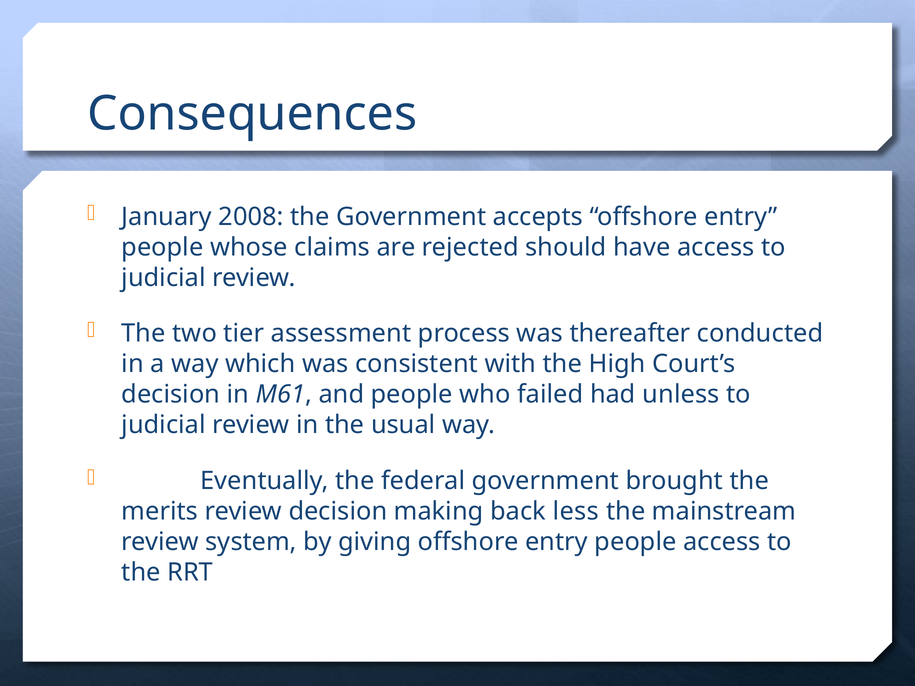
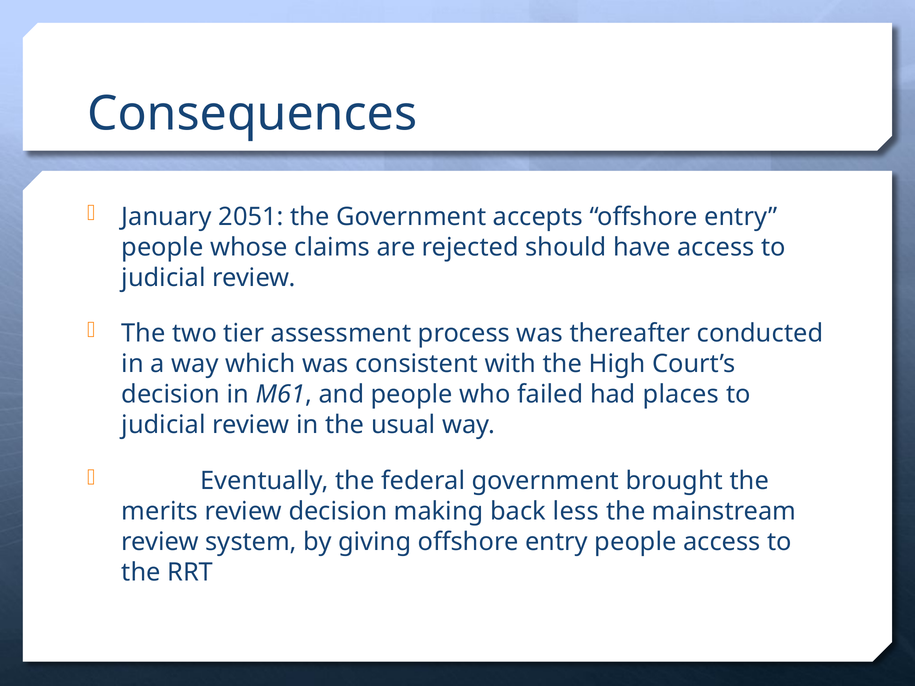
2008: 2008 -> 2051
unless: unless -> places
